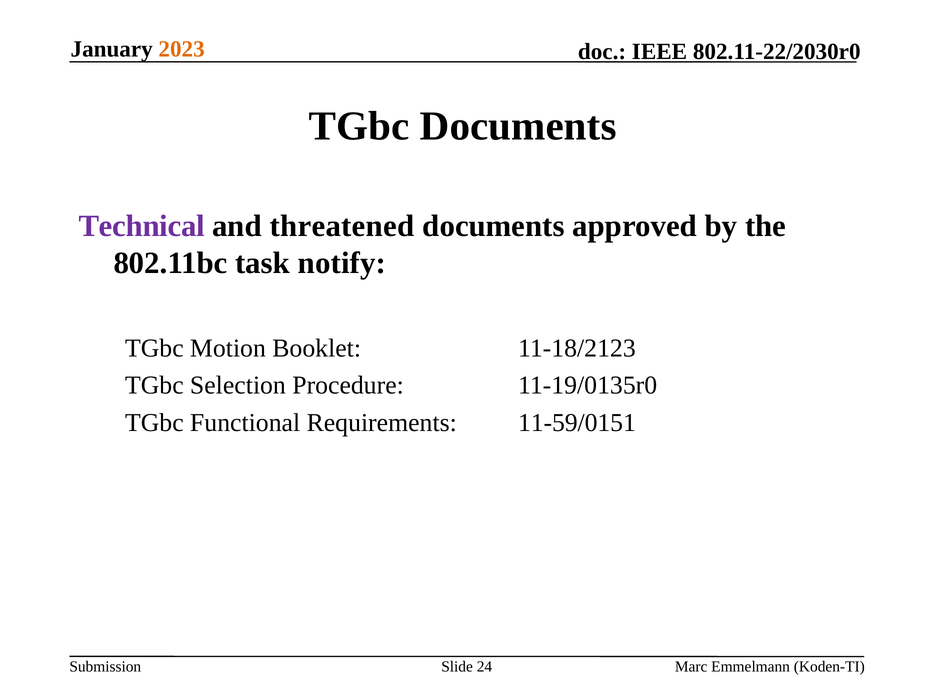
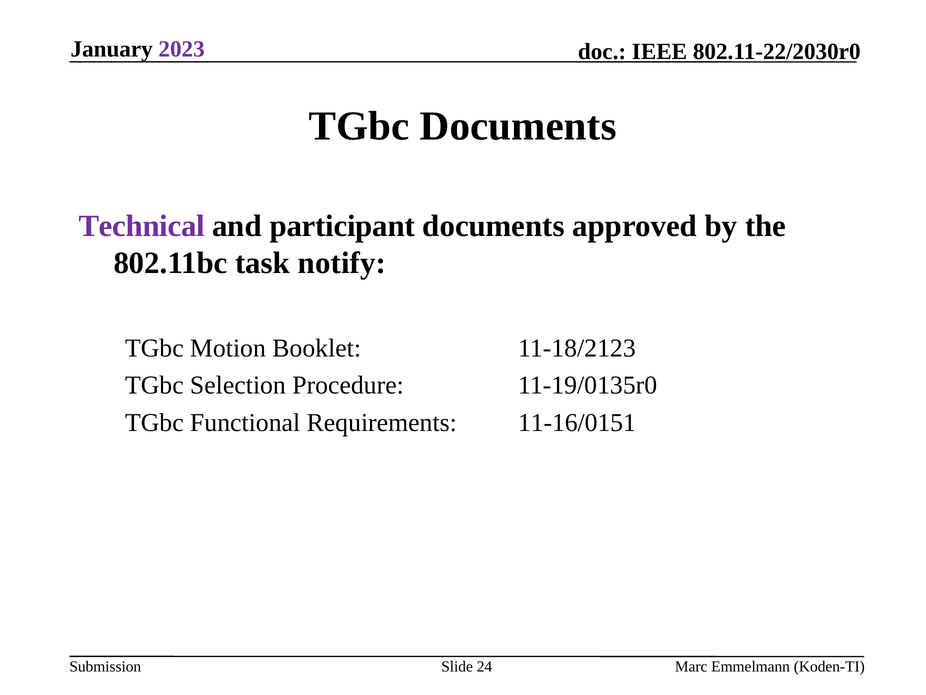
2023 colour: orange -> purple
threatened: threatened -> participant
11-59/0151: 11-59/0151 -> 11-16/0151
